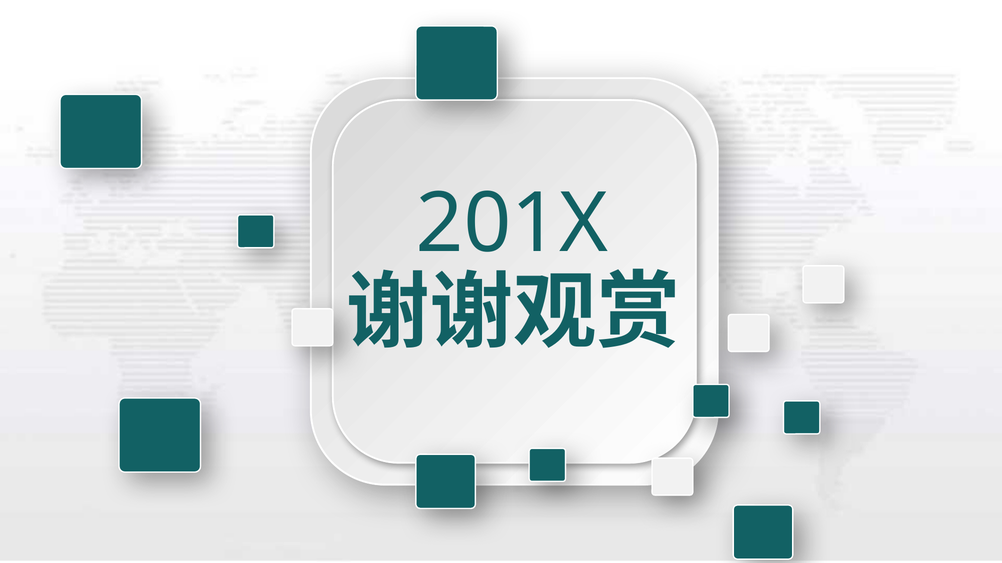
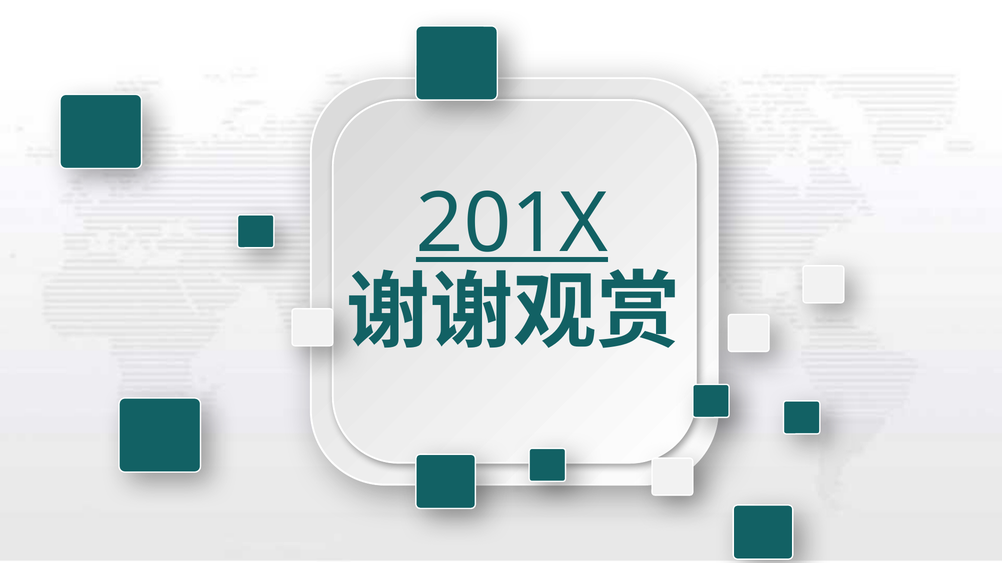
201X underline: none -> present
